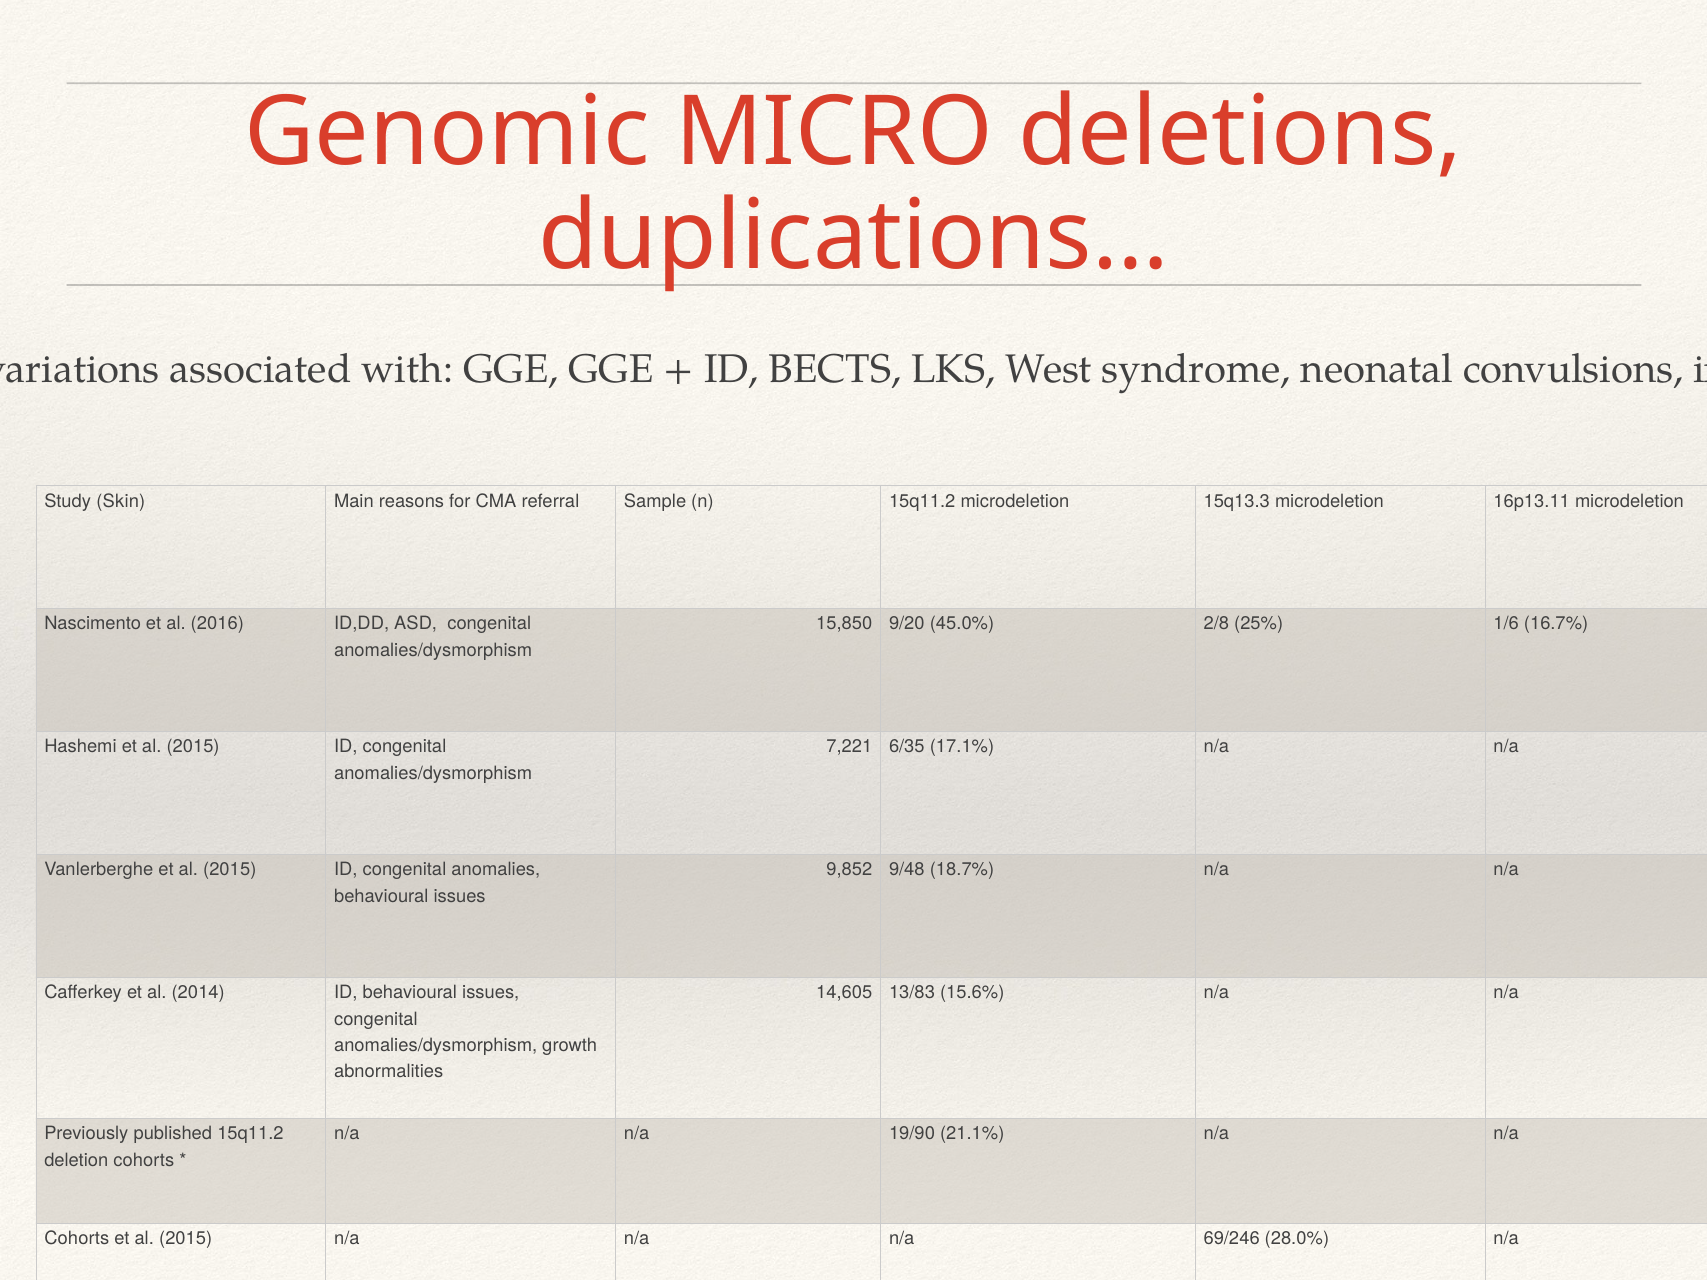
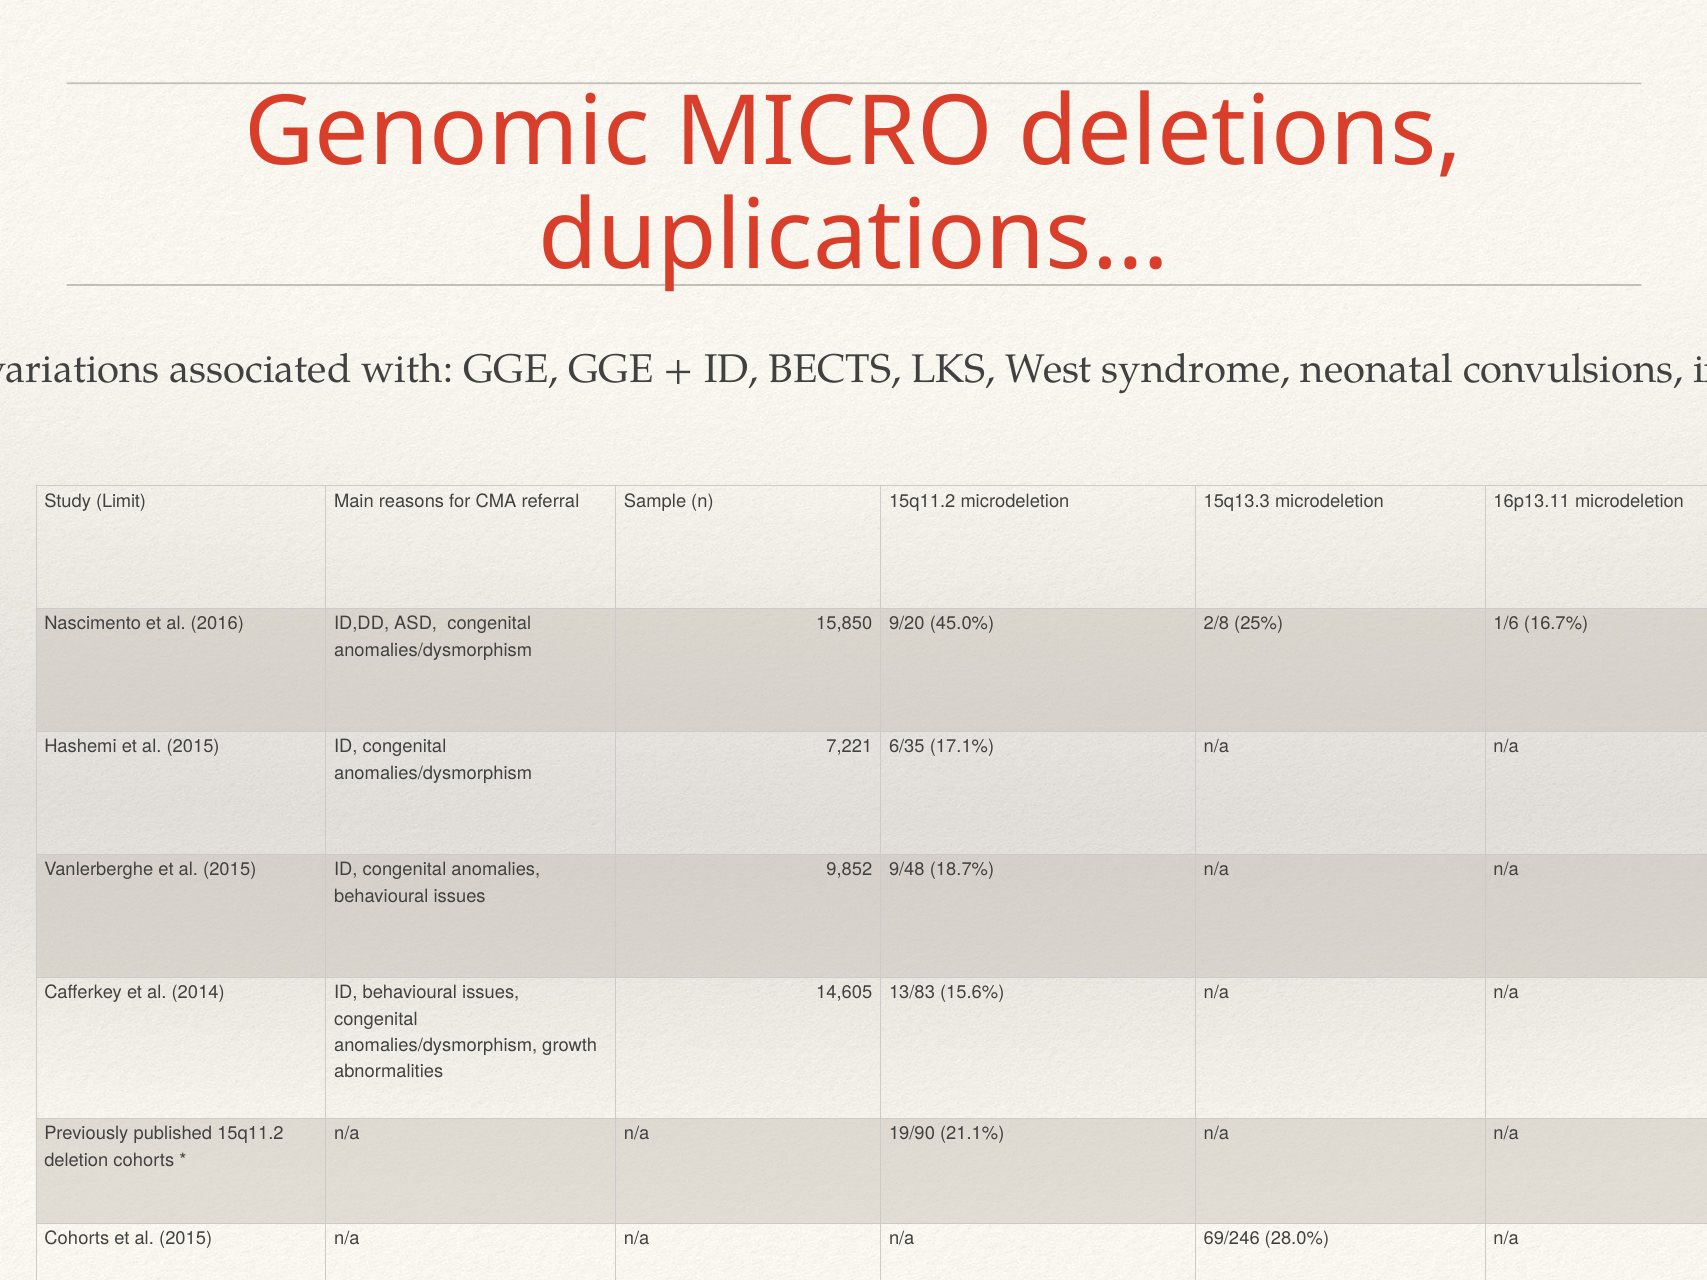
Skin: Skin -> Limit
